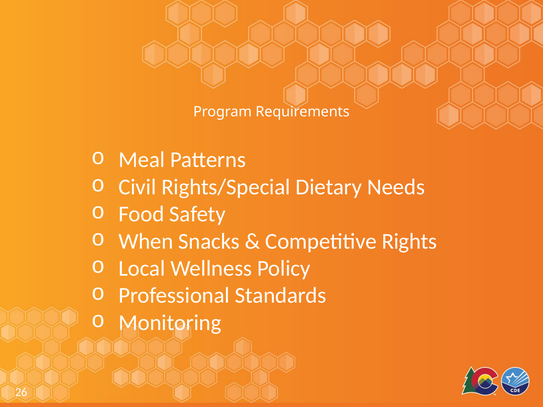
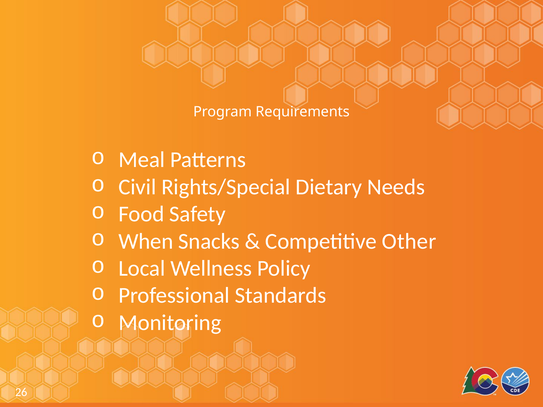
Rights: Rights -> Other
